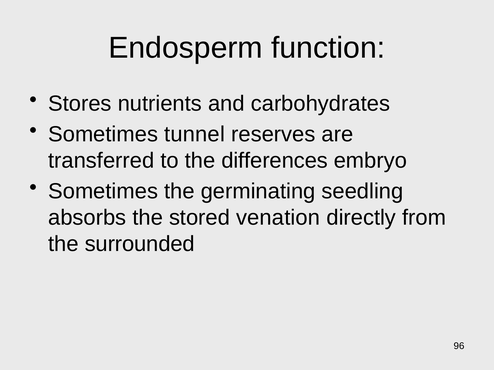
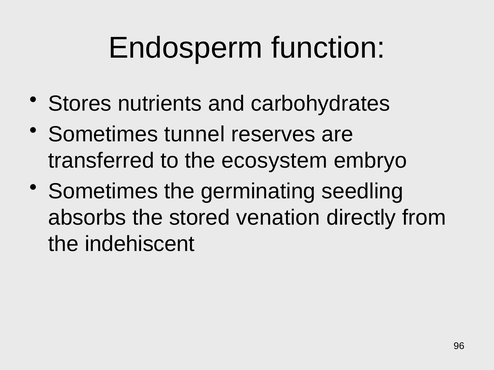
differences: differences -> ecosystem
surrounded: surrounded -> indehiscent
